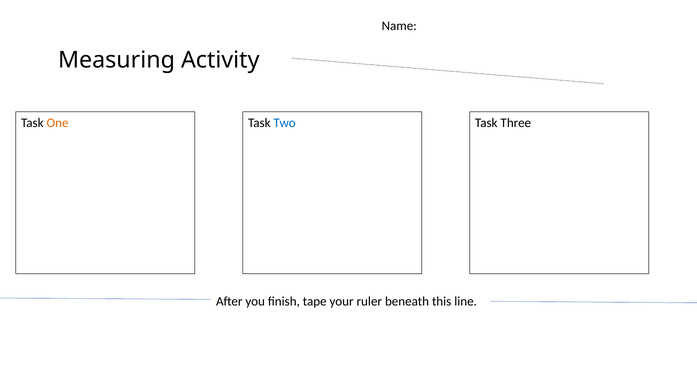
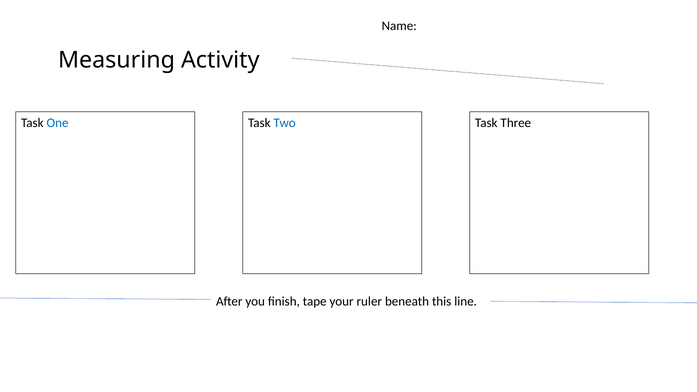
One colour: orange -> blue
